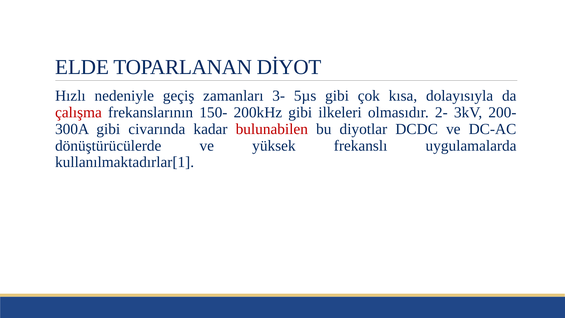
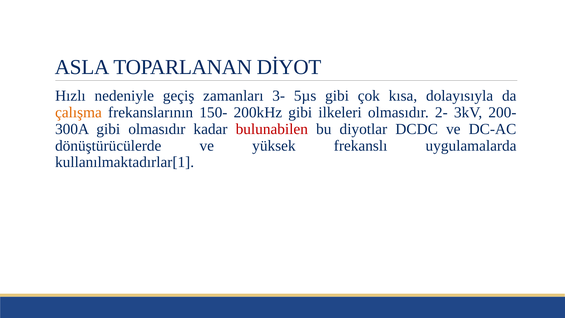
ELDE: ELDE -> ASLA
çalışma colour: red -> orange
gibi civarında: civarında -> olmasıdır
